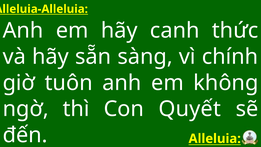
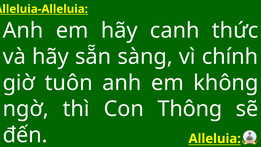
Quyết: Quyết -> Thông
